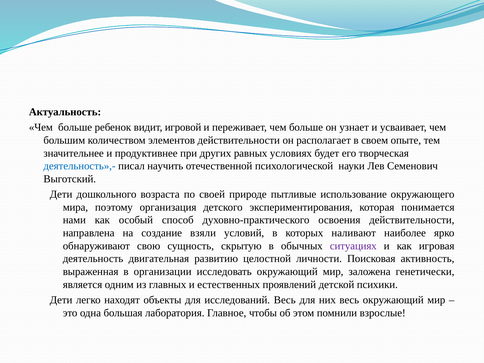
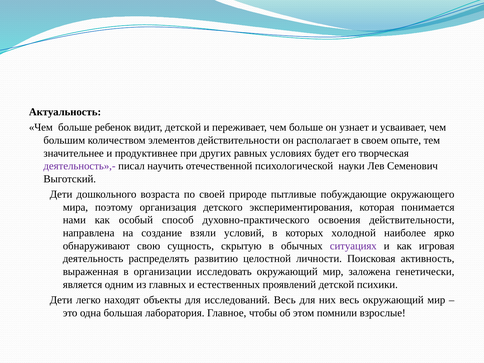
видит игровой: игровой -> детской
деятельность»,- colour: blue -> purple
использование: использование -> побуждающие
наливают: наливают -> холодной
двигательная: двигательная -> распределять
